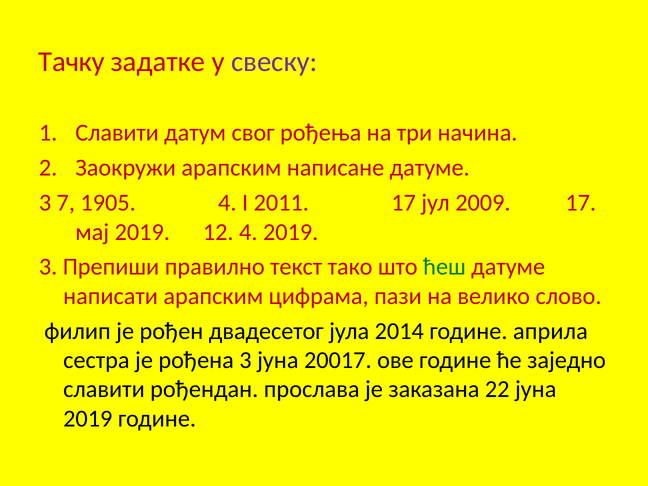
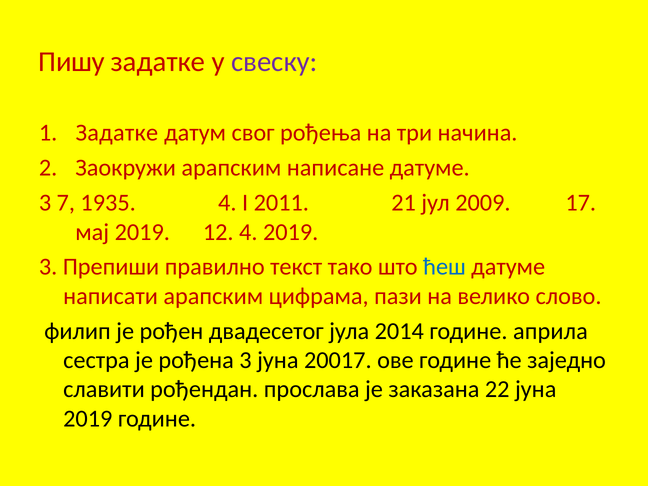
Тачку: Тачку -> Пишу
Славити at (117, 133): Славити -> Задатке
1905: 1905 -> 1935
2011 17: 17 -> 21
ћеш colour: green -> blue
